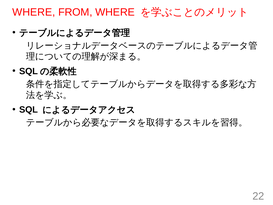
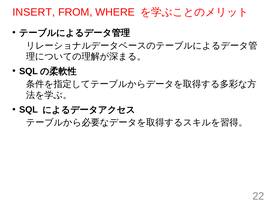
WHERE at (34, 12): WHERE -> INSERT
